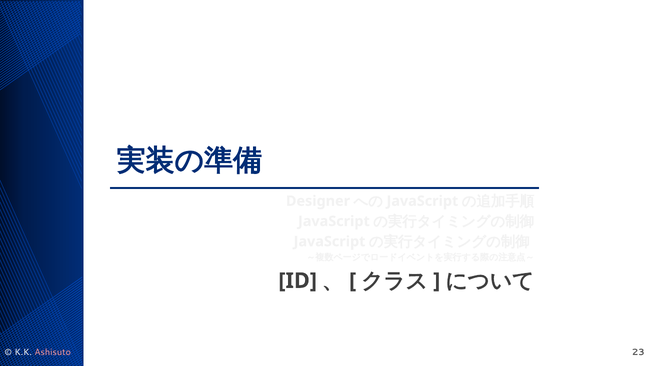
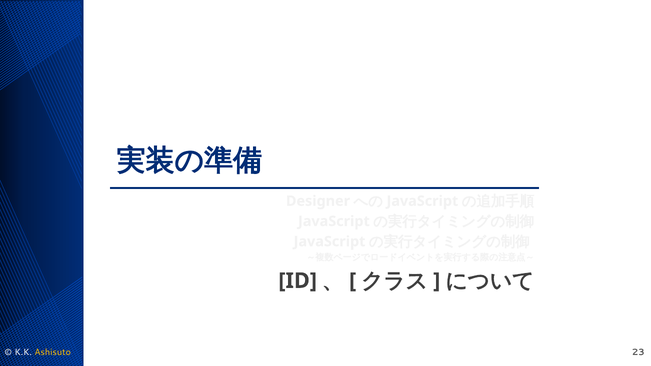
Ashisuto colour: pink -> yellow
